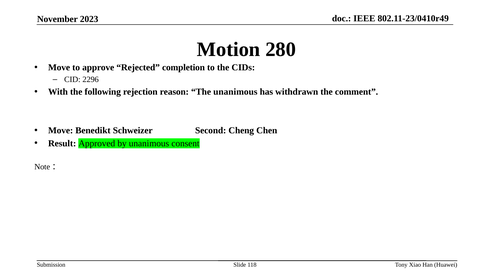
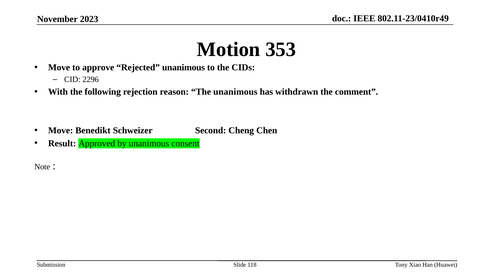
280: 280 -> 353
Rejected completion: completion -> unanimous
